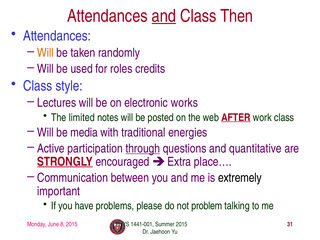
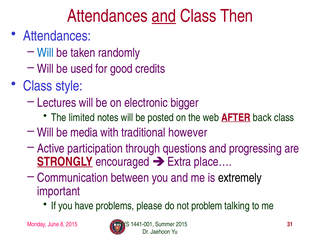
Will at (45, 53) colour: orange -> blue
roles: roles -> good
works: works -> bigger
work: work -> back
energies: energies -> however
through underline: present -> none
quantitative: quantitative -> progressing
